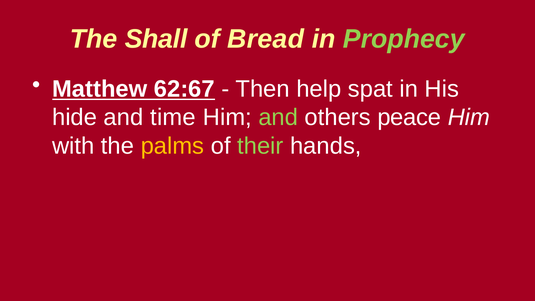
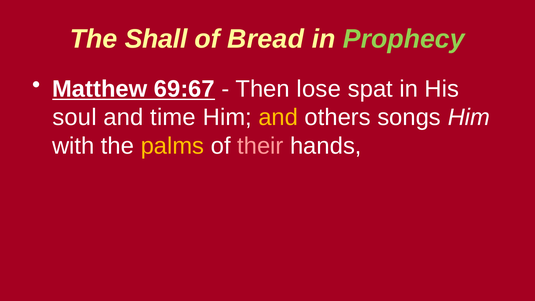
62:67: 62:67 -> 69:67
help: help -> lose
hide: hide -> soul
and at (278, 117) colour: light green -> yellow
peace: peace -> songs
their colour: light green -> pink
